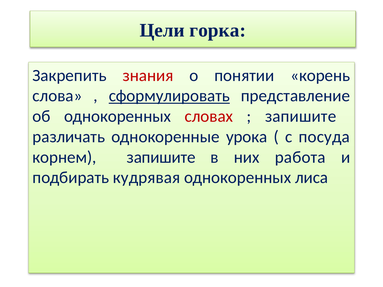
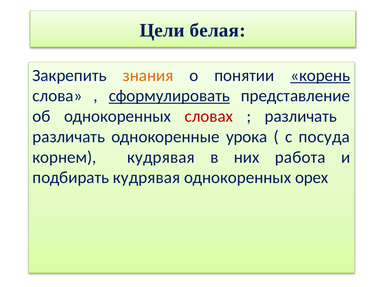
горка: горка -> белая
знания colour: red -> orange
корень underline: none -> present
запишите at (301, 116): запишите -> различать
корнем запишите: запишите -> кудрявая
лиса: лиса -> орех
